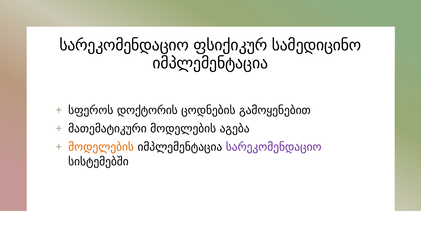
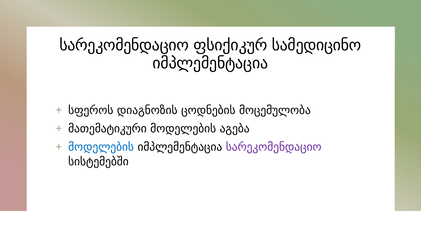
დოქტორის: დოქტორის -> დიაგნოზის
გამოყენებით: გამოყენებით -> მოცემულობა
მოდელების at (101, 147) colour: orange -> blue
